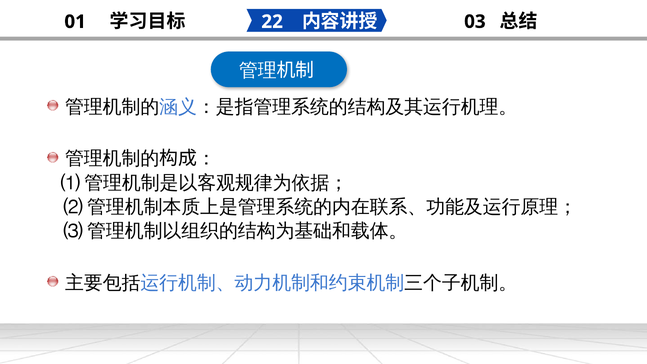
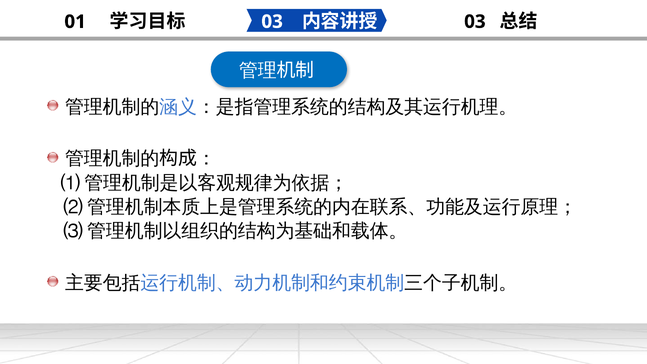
22 at (272, 22): 22 -> 03
